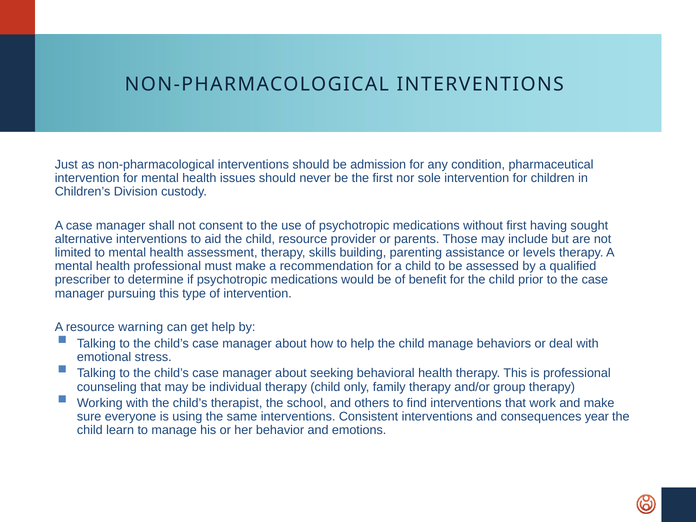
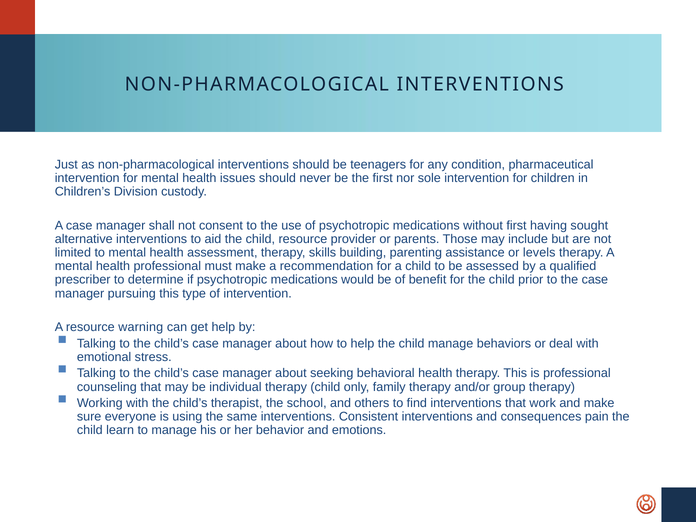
admission: admission -> teenagers
year: year -> pain
